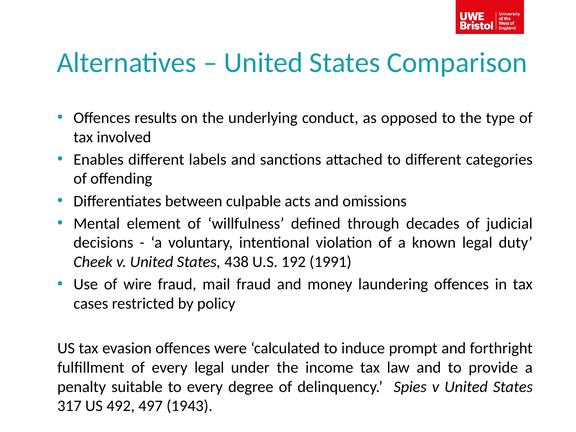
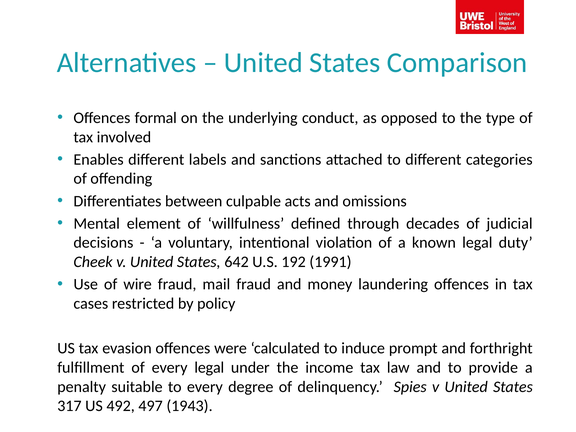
results: results -> formal
438: 438 -> 642
